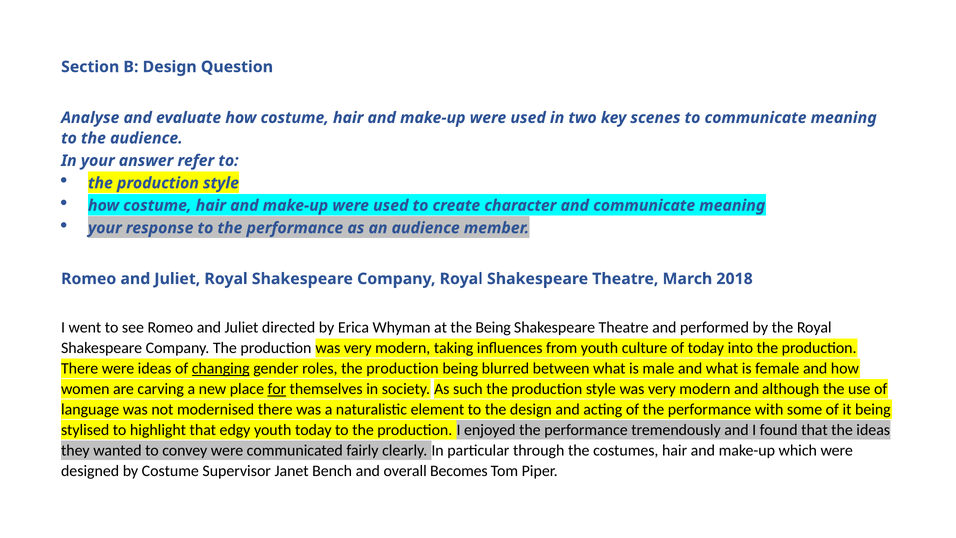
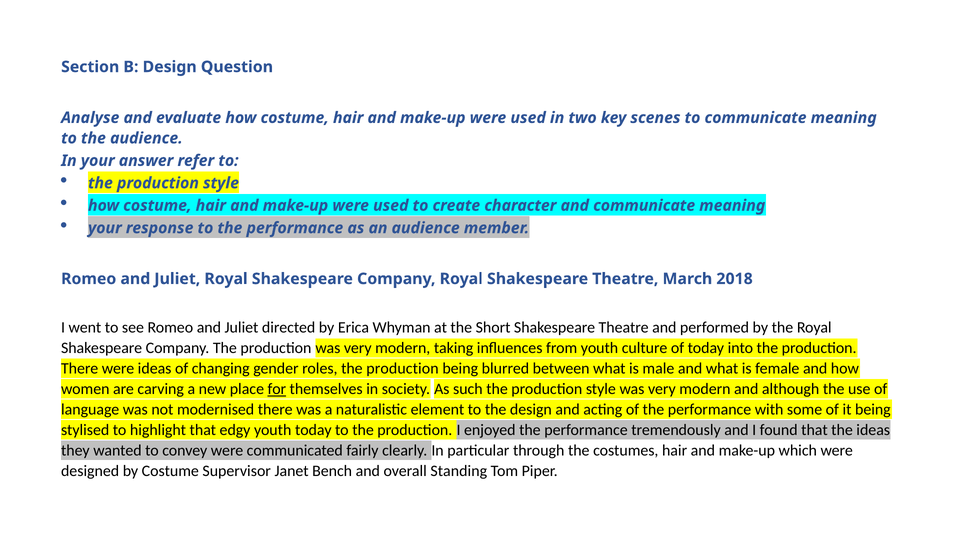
the Being: Being -> Short
changing underline: present -> none
Becomes: Becomes -> Standing
